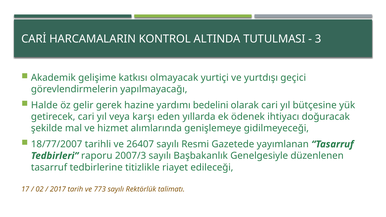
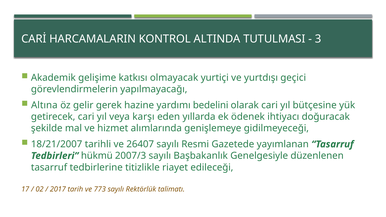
Halde: Halde -> Altına
18/77/2007: 18/77/2007 -> 18/21/2007
raporu: raporu -> hükmü
